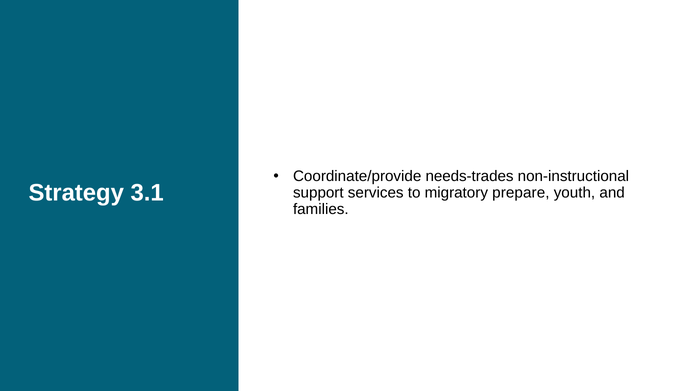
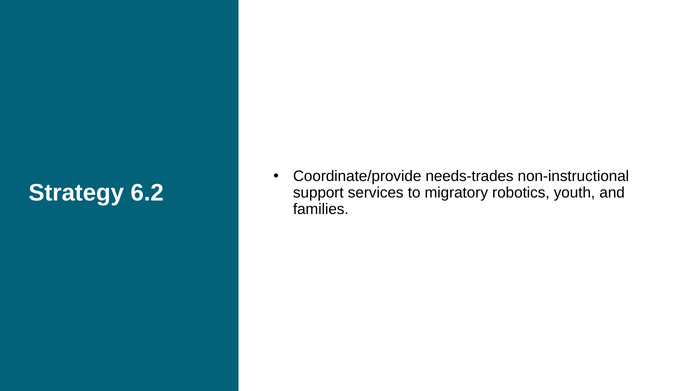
3.1: 3.1 -> 6.2
prepare: prepare -> robotics
